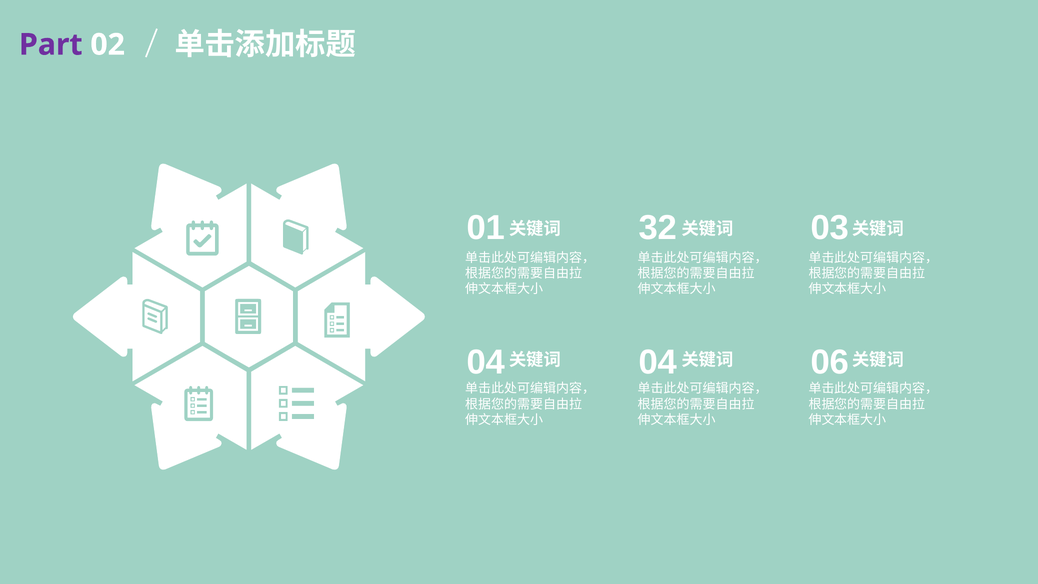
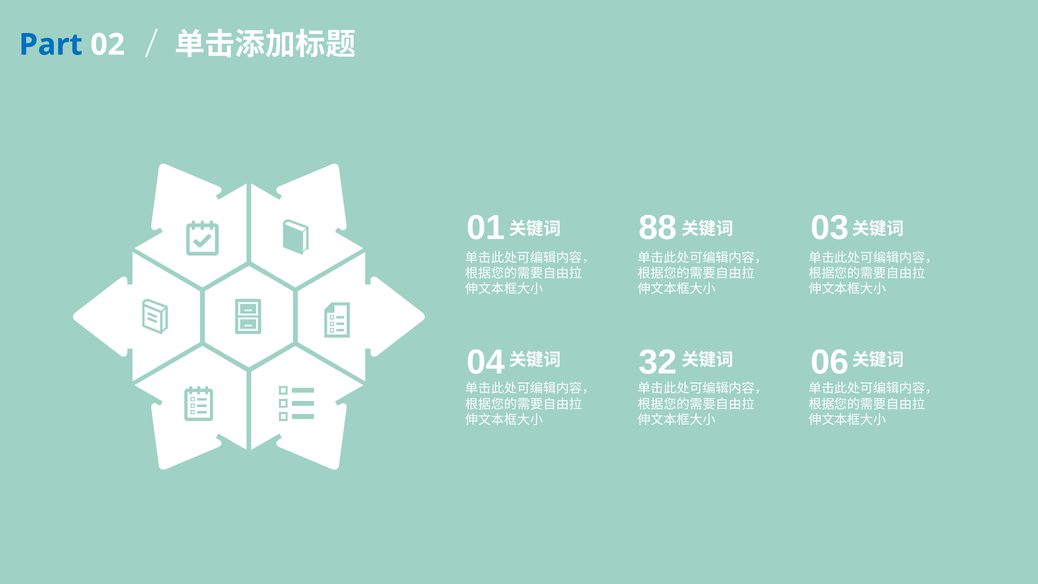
Part colour: purple -> blue
32: 32 -> 88
04 04: 04 -> 32
